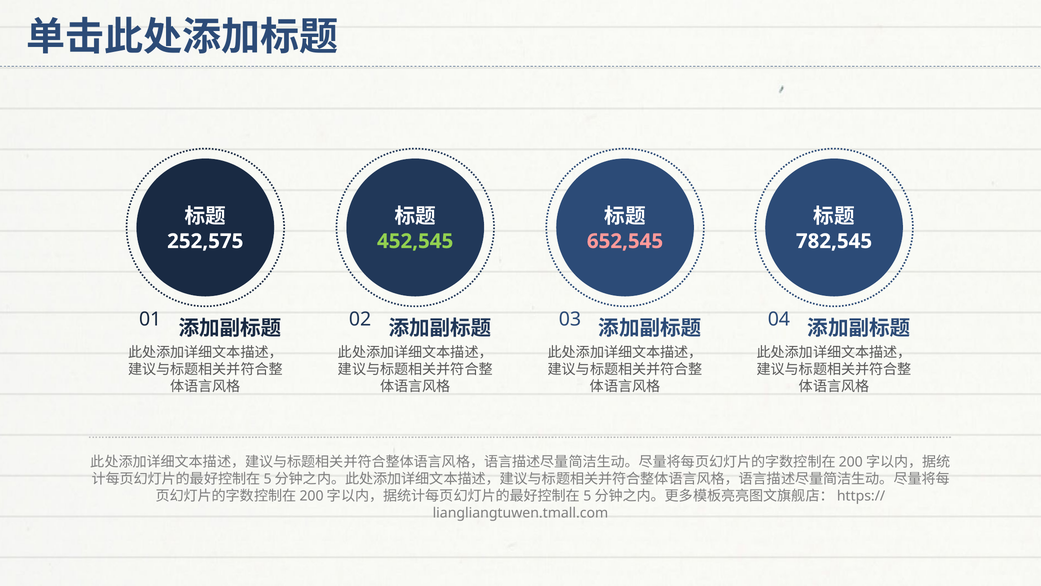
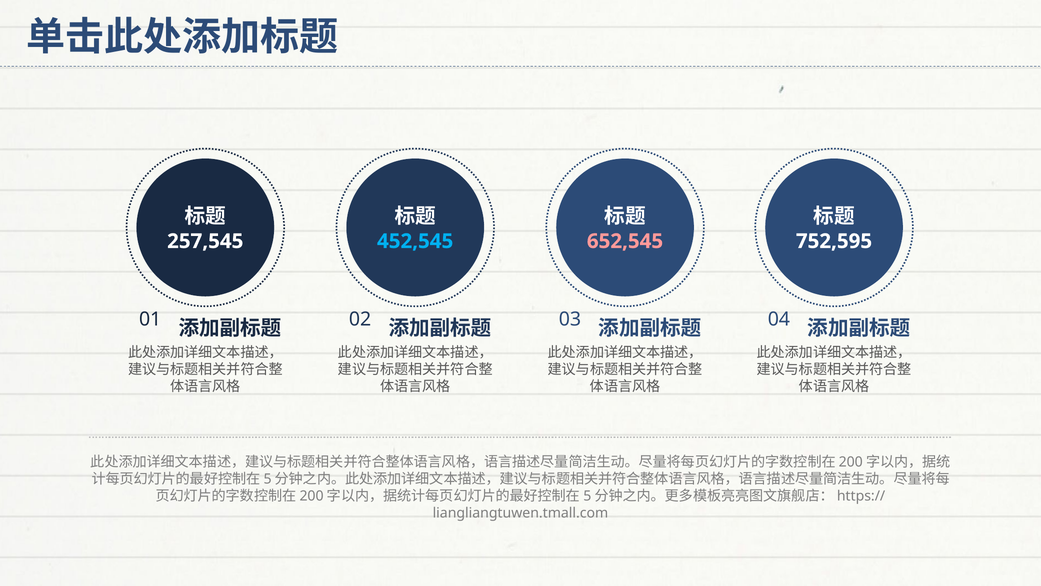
252,575: 252,575 -> 257,545
452,545 colour: light green -> light blue
782,545: 782,545 -> 752,595
